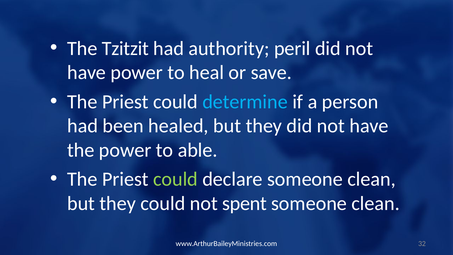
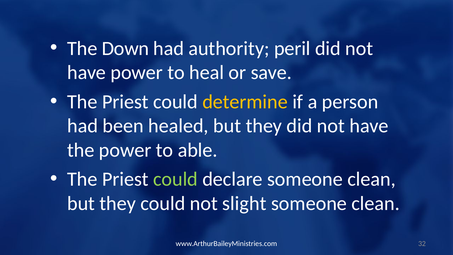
Tzitzit: Tzitzit -> Down
determine colour: light blue -> yellow
spent: spent -> slight
